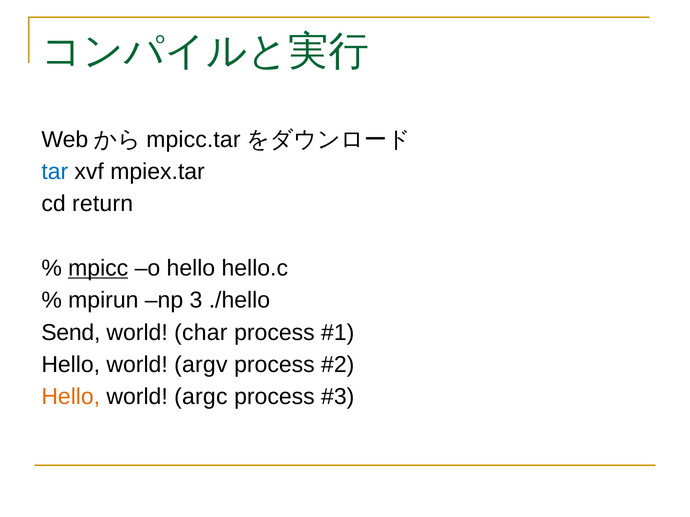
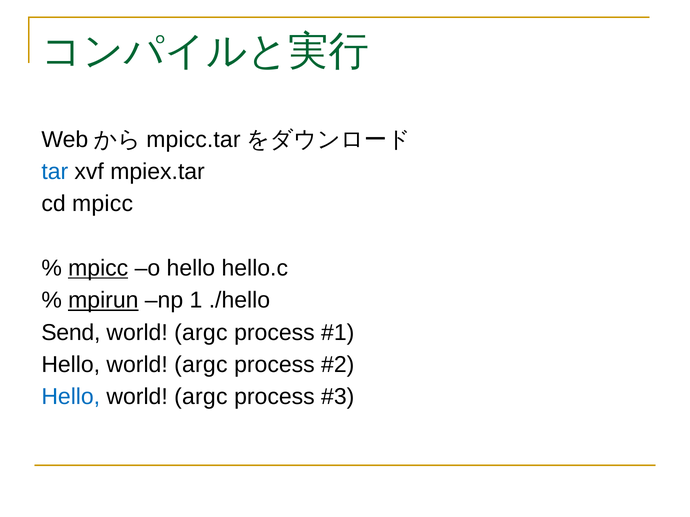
cd return: return -> mpicc
mpirun underline: none -> present
3: 3 -> 1
char at (201, 333): char -> argc
argv at (201, 365): argv -> argc
Hello at (71, 397) colour: orange -> blue
